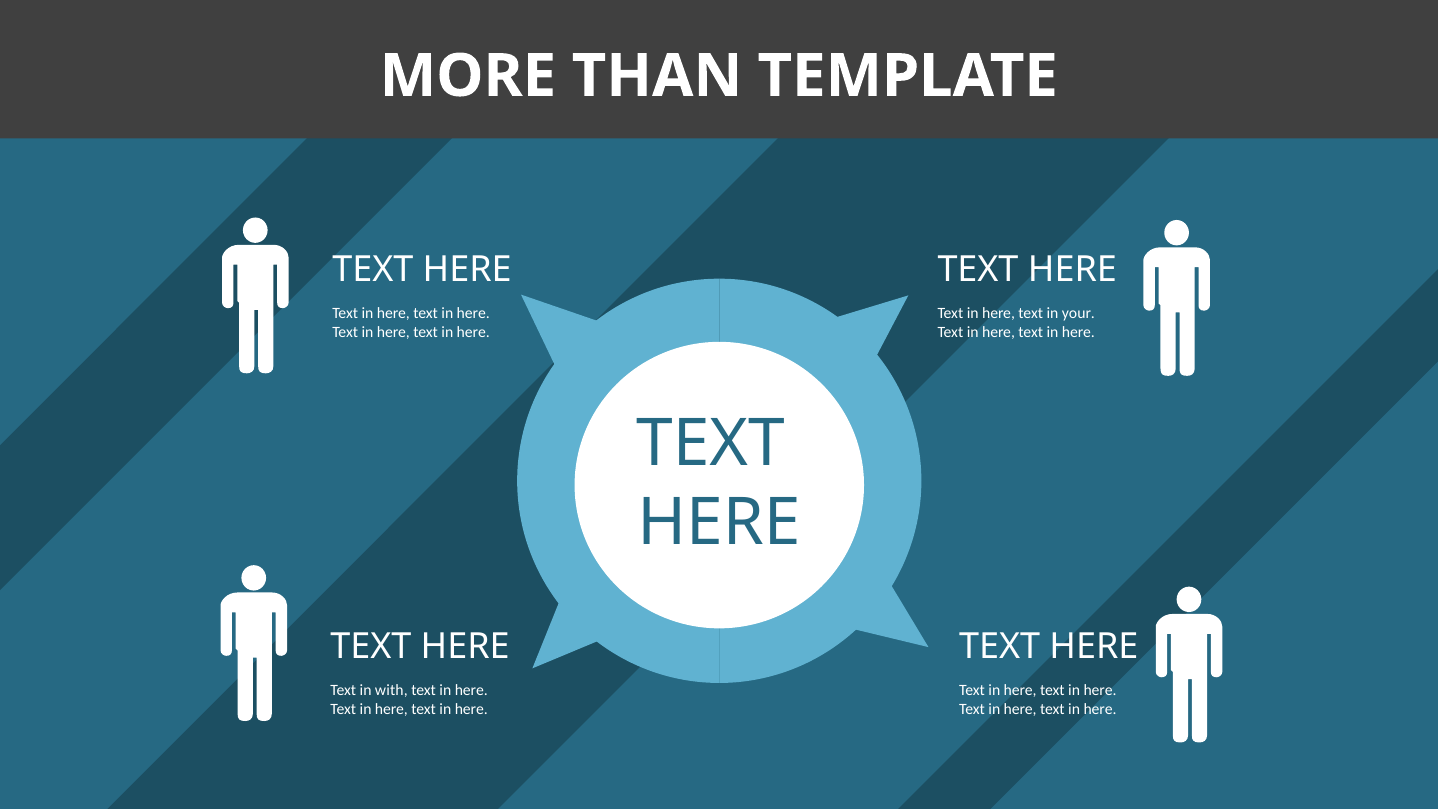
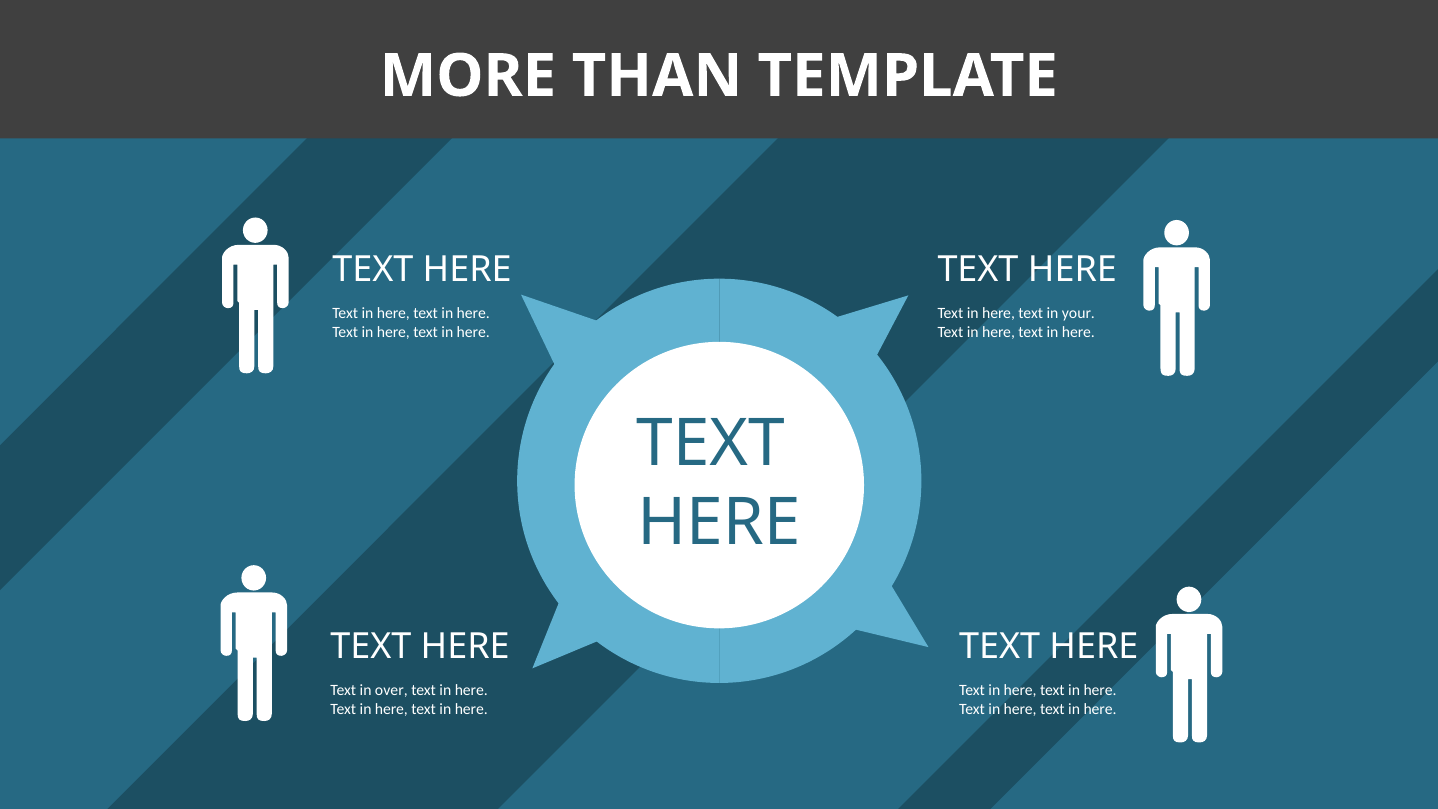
with: with -> over
